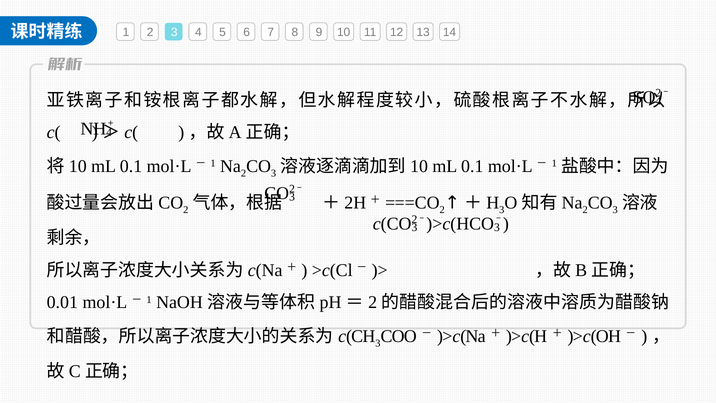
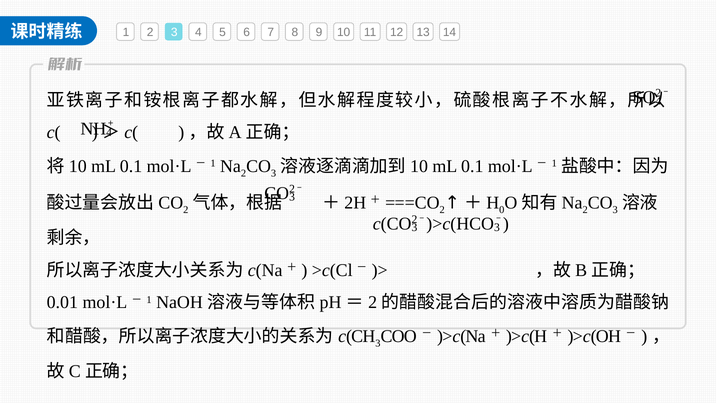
3 at (502, 210): 3 -> 0
